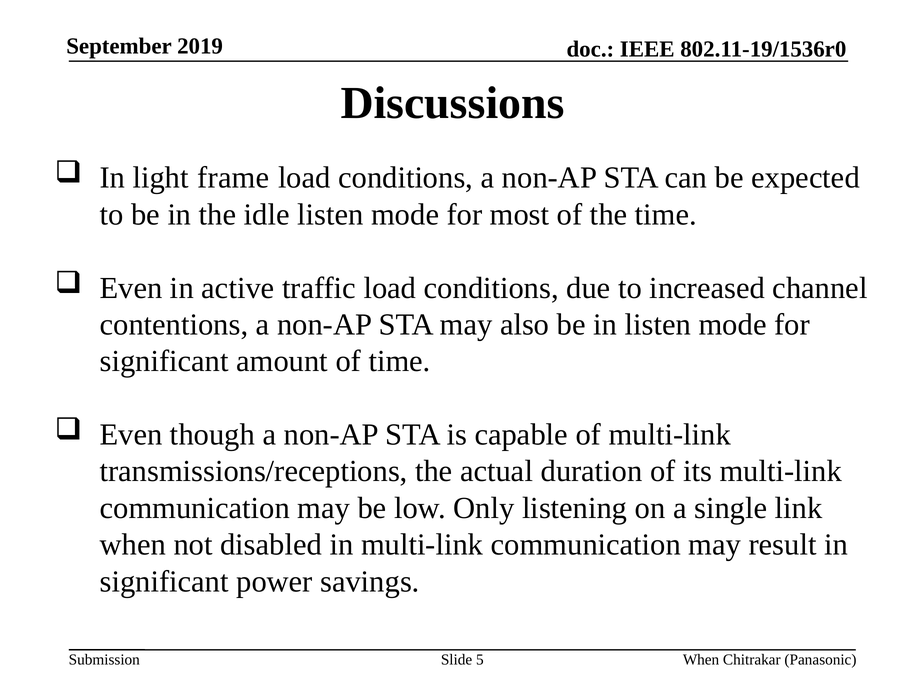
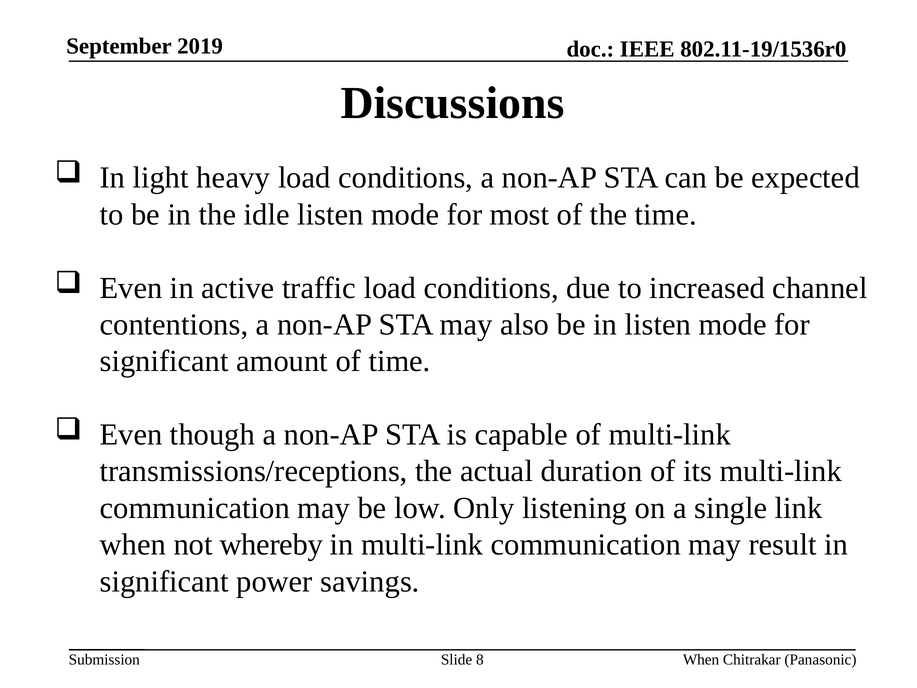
frame: frame -> heavy
disabled: disabled -> whereby
5: 5 -> 8
